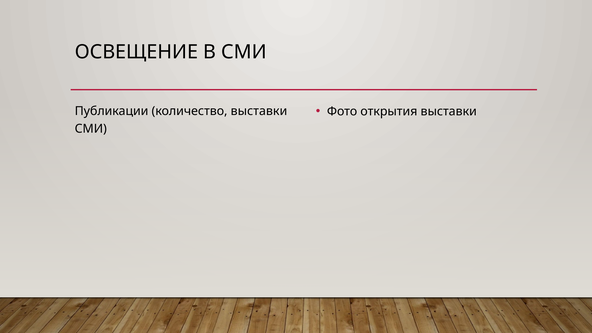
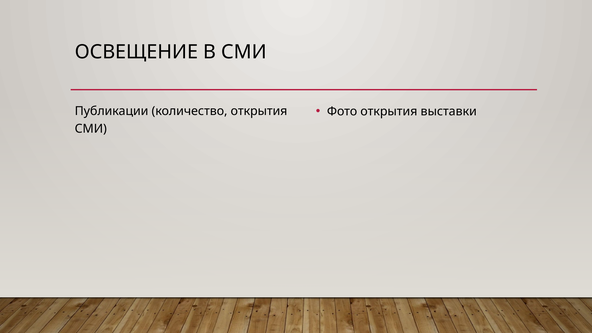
количество выставки: выставки -> открытия
